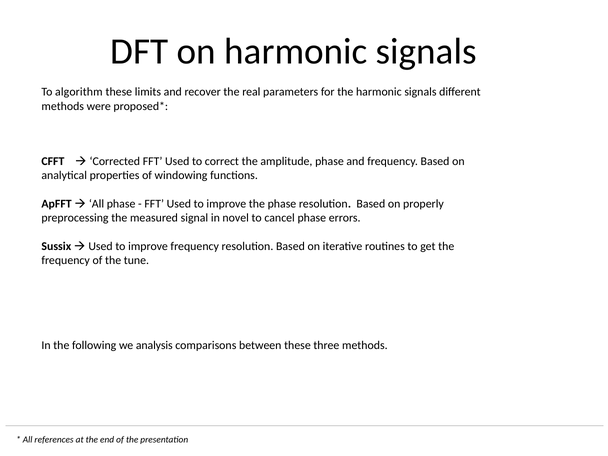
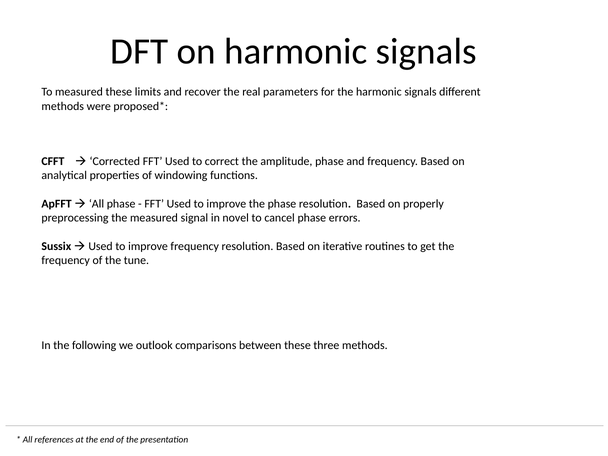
To algorithm: algorithm -> measured
analysis: analysis -> outlook
